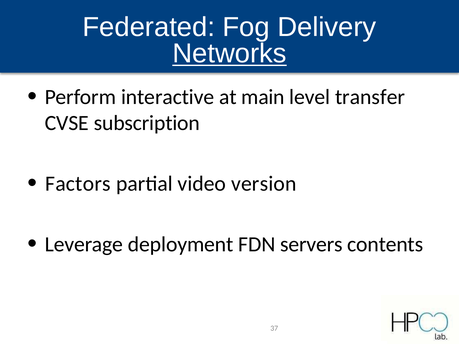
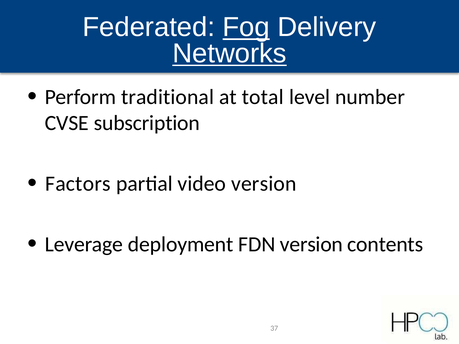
Fog underline: none -> present
interactive: interactive -> traditional
main: main -> total
transfer: transfer -> number
FDN servers: servers -> version
